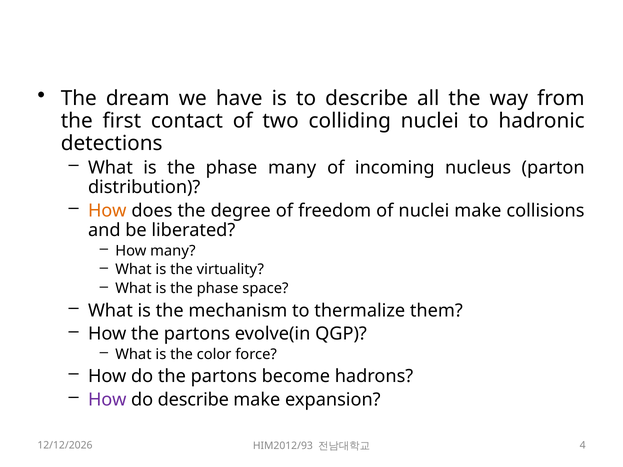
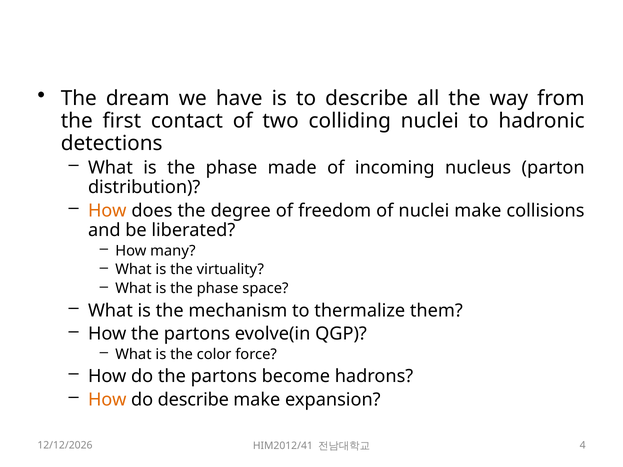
phase many: many -> made
How at (107, 400) colour: purple -> orange
HIM2012/93: HIM2012/93 -> HIM2012/41
